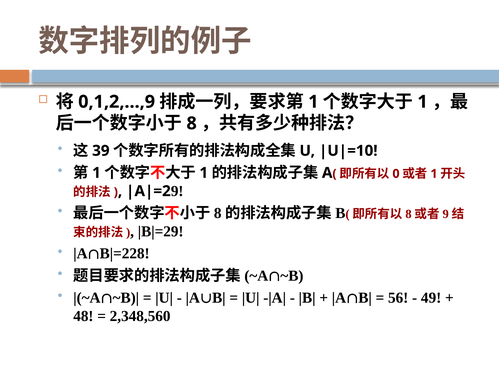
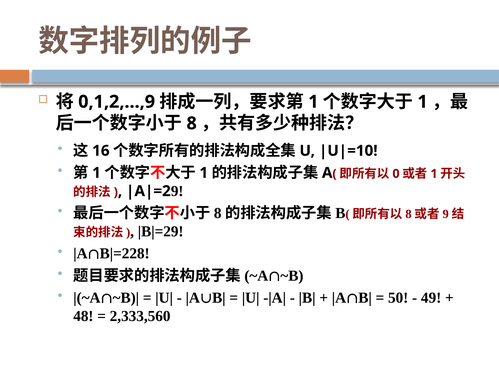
39: 39 -> 16
56: 56 -> 50
2,348,560: 2,348,560 -> 2,333,560
